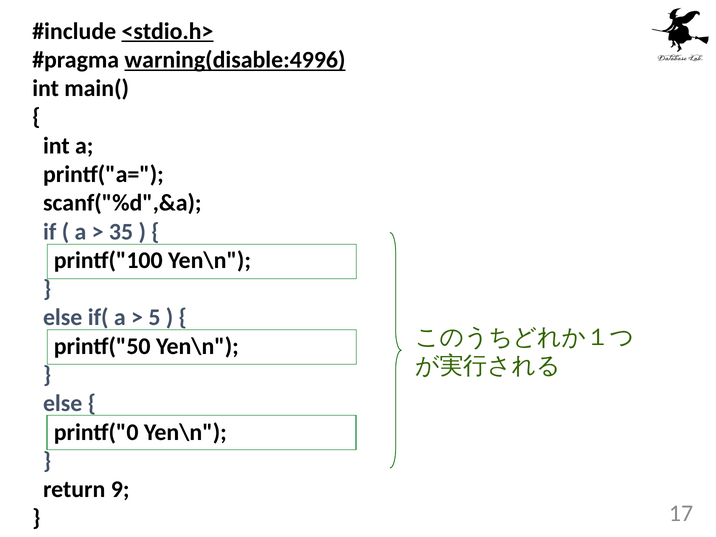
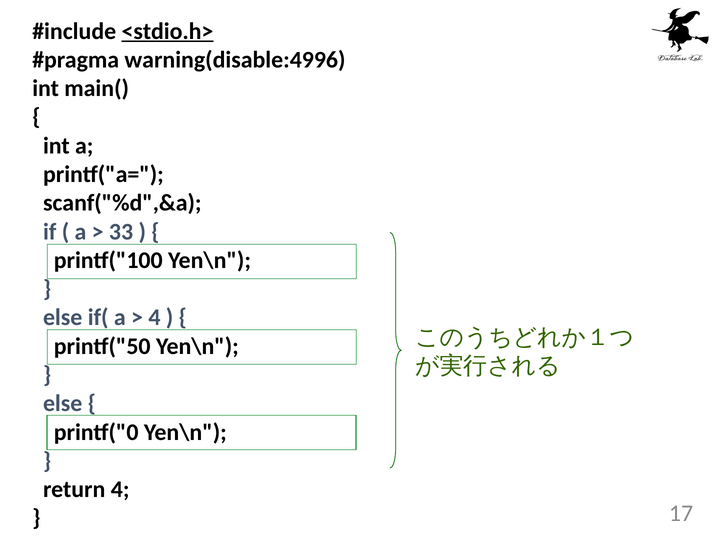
warning(disable:4996 underline: present -> none
35: 35 -> 33
5 at (154, 318): 5 -> 4
return 9: 9 -> 4
